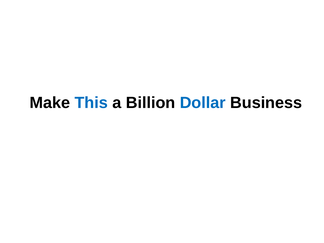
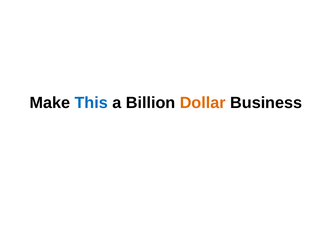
Dollar colour: blue -> orange
